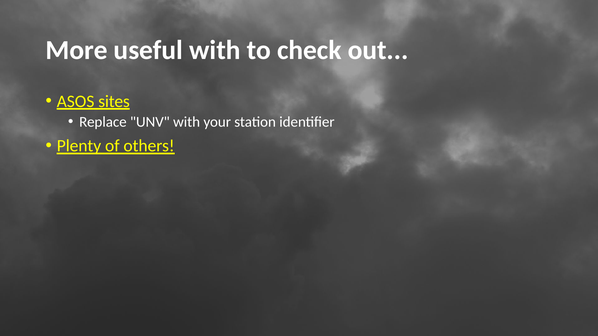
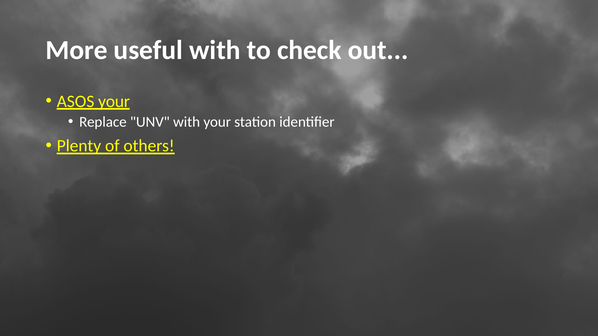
ASOS sites: sites -> your
